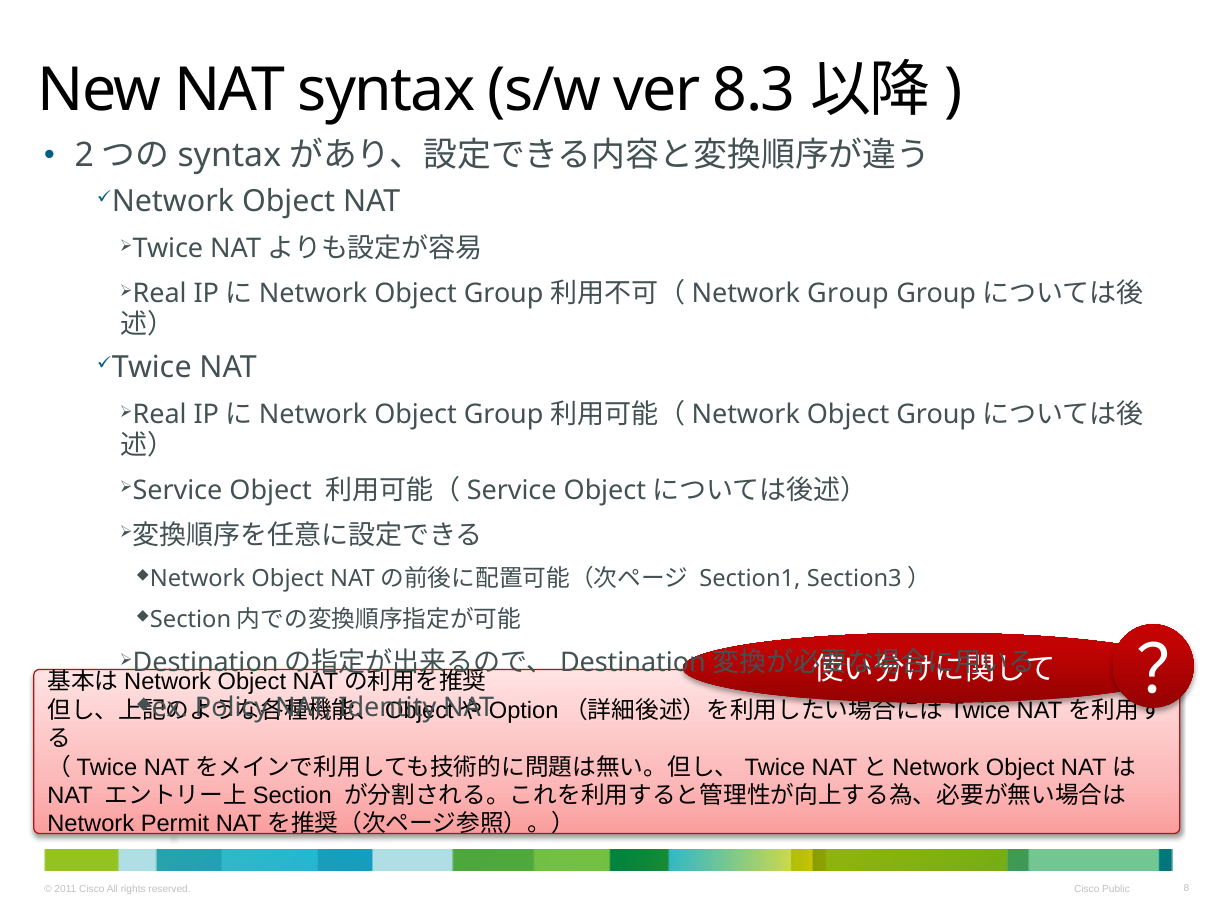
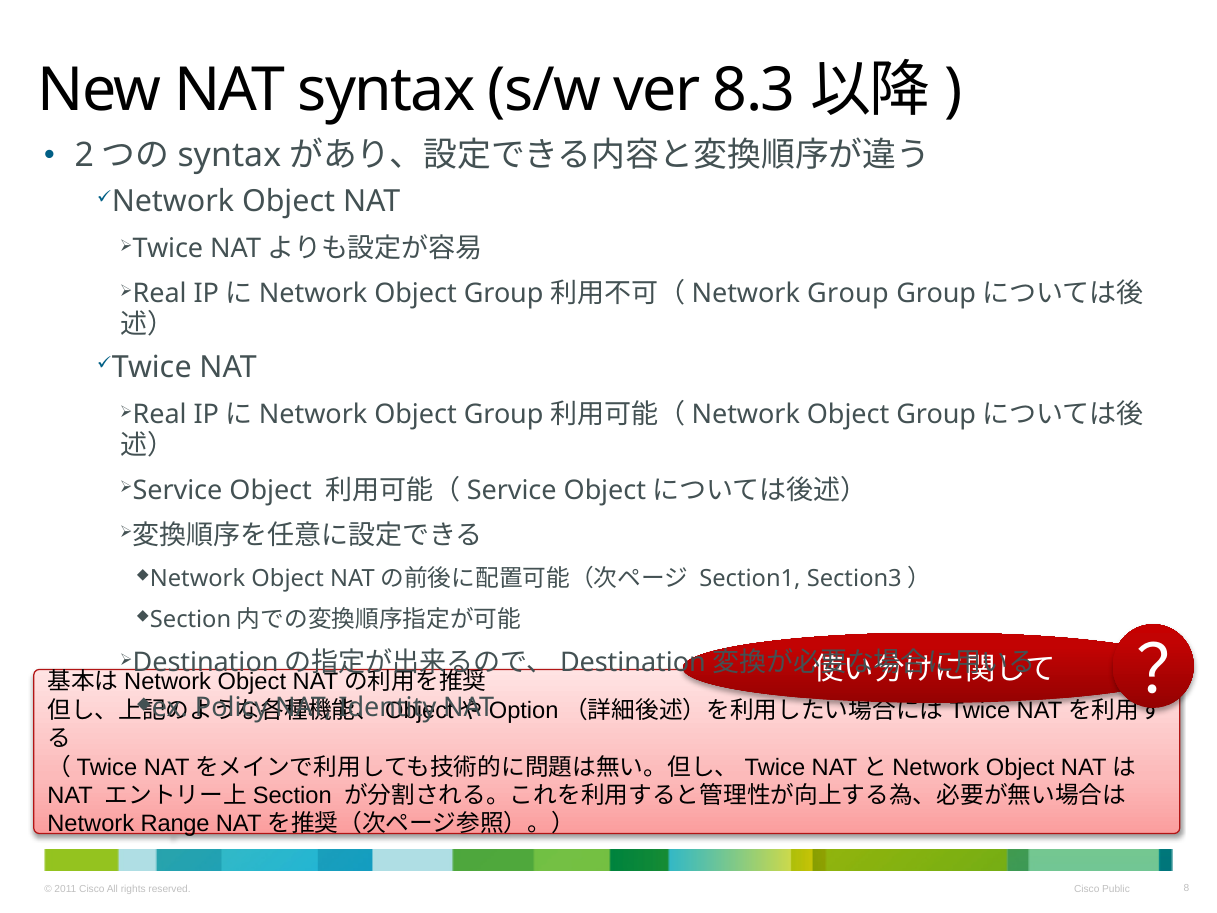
Permit: Permit -> Range
